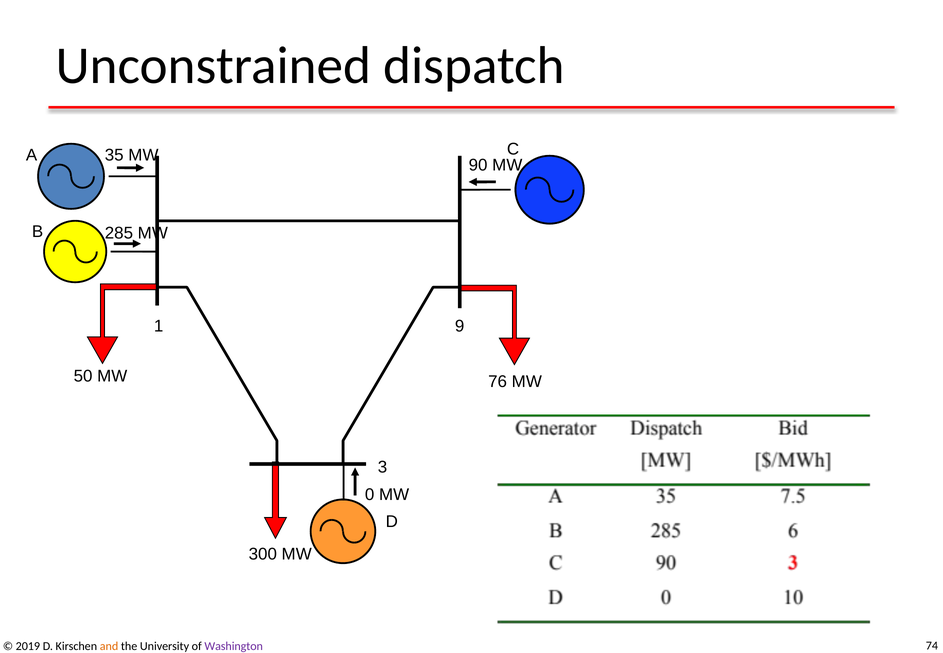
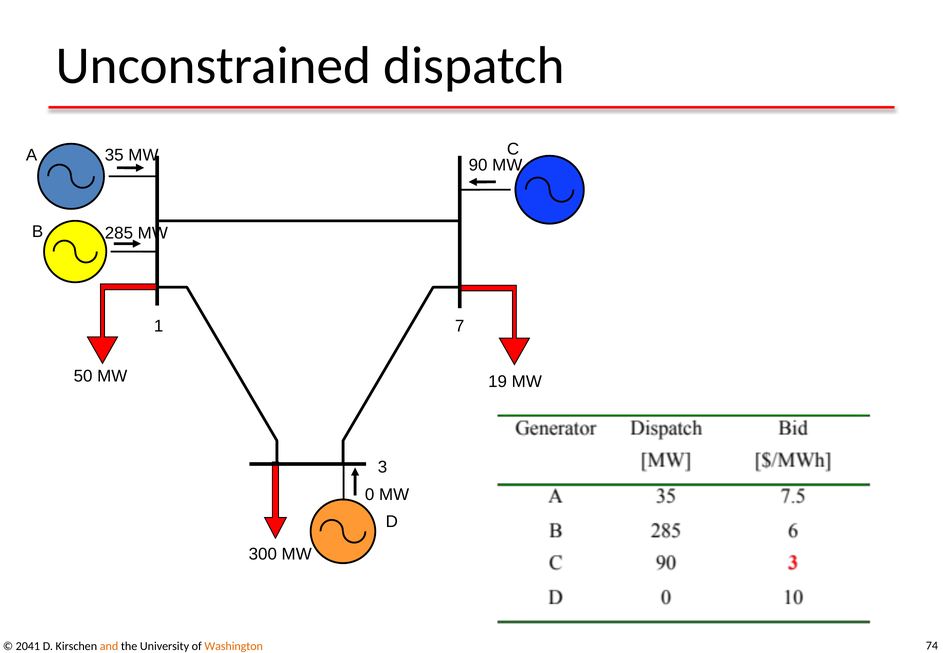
9: 9 -> 7
76: 76 -> 19
2019: 2019 -> 2041
Washington colour: purple -> orange
